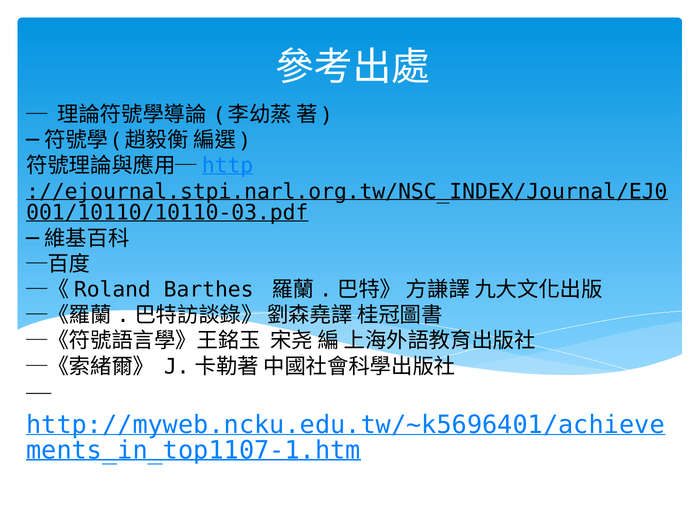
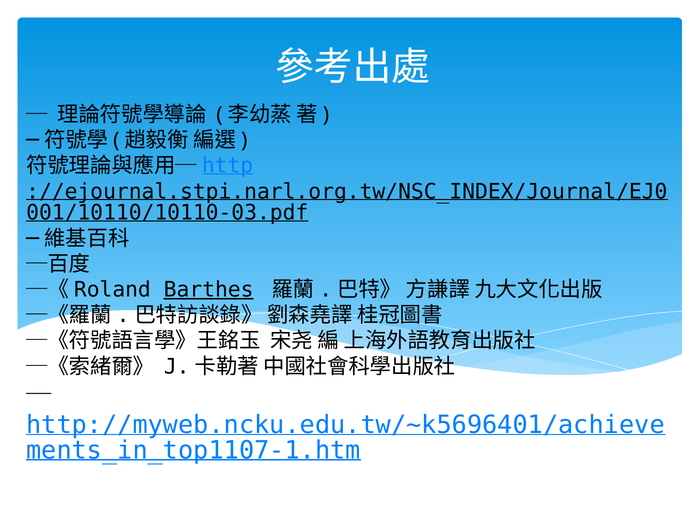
Barthes underline: none -> present
